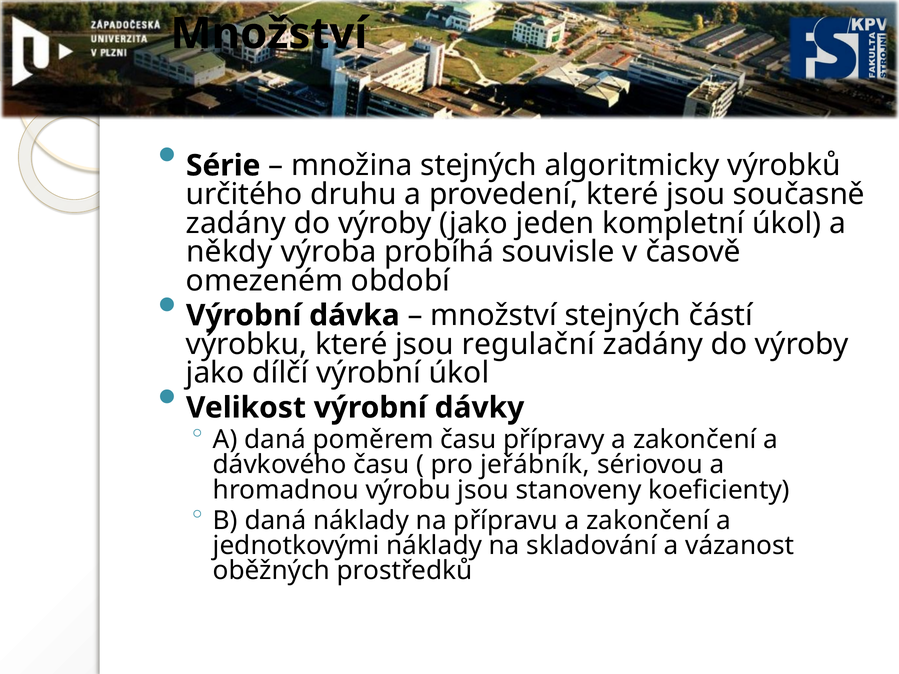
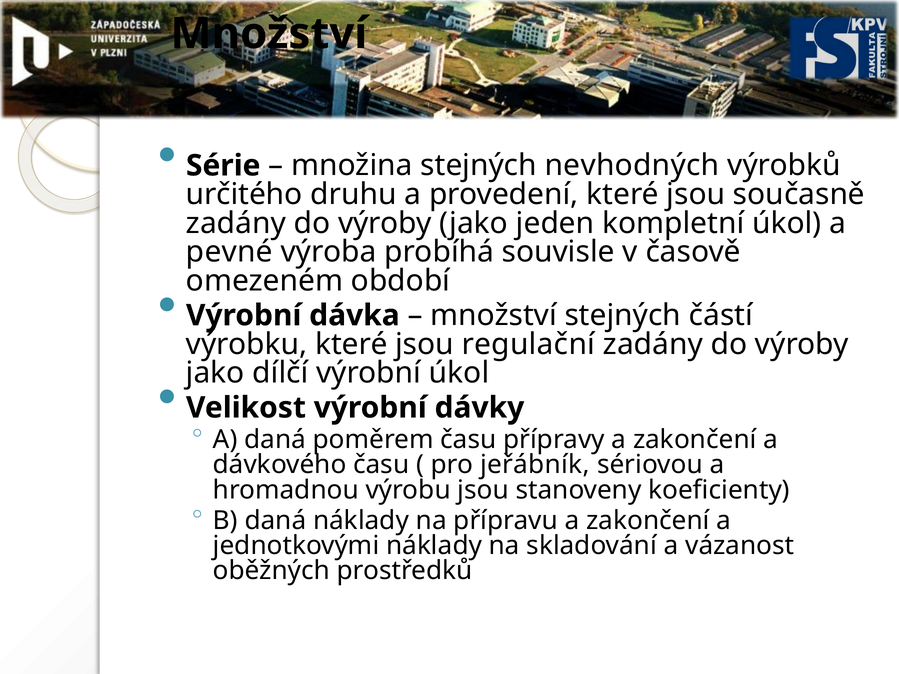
algoritmicky: algoritmicky -> nevhodných
někdy: někdy -> pevné
